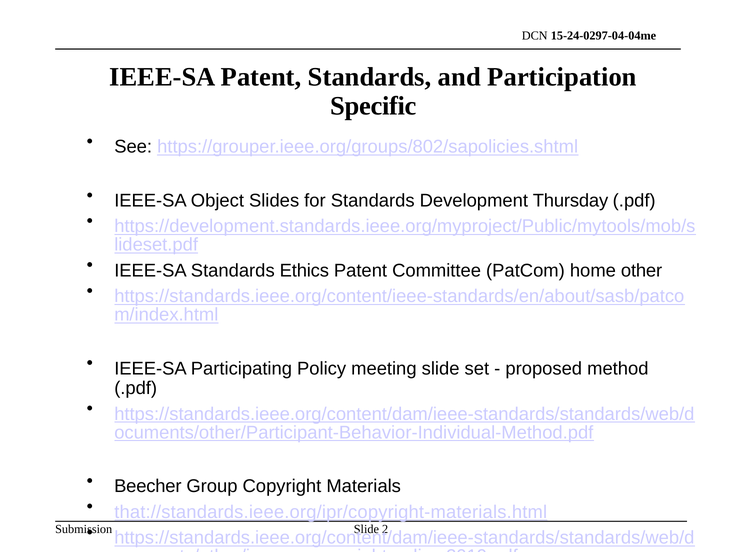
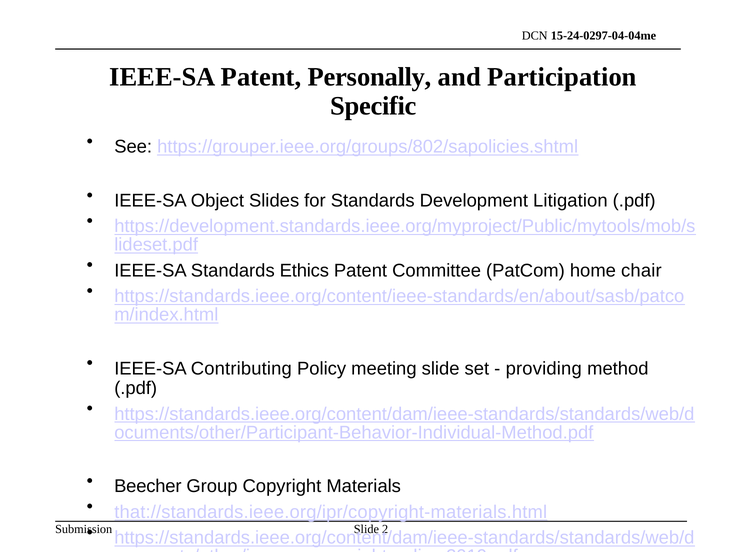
Patent Standards: Standards -> Personally
Thursday: Thursday -> Litigation
other: other -> chair
Participating: Participating -> Contributing
proposed: proposed -> providing
